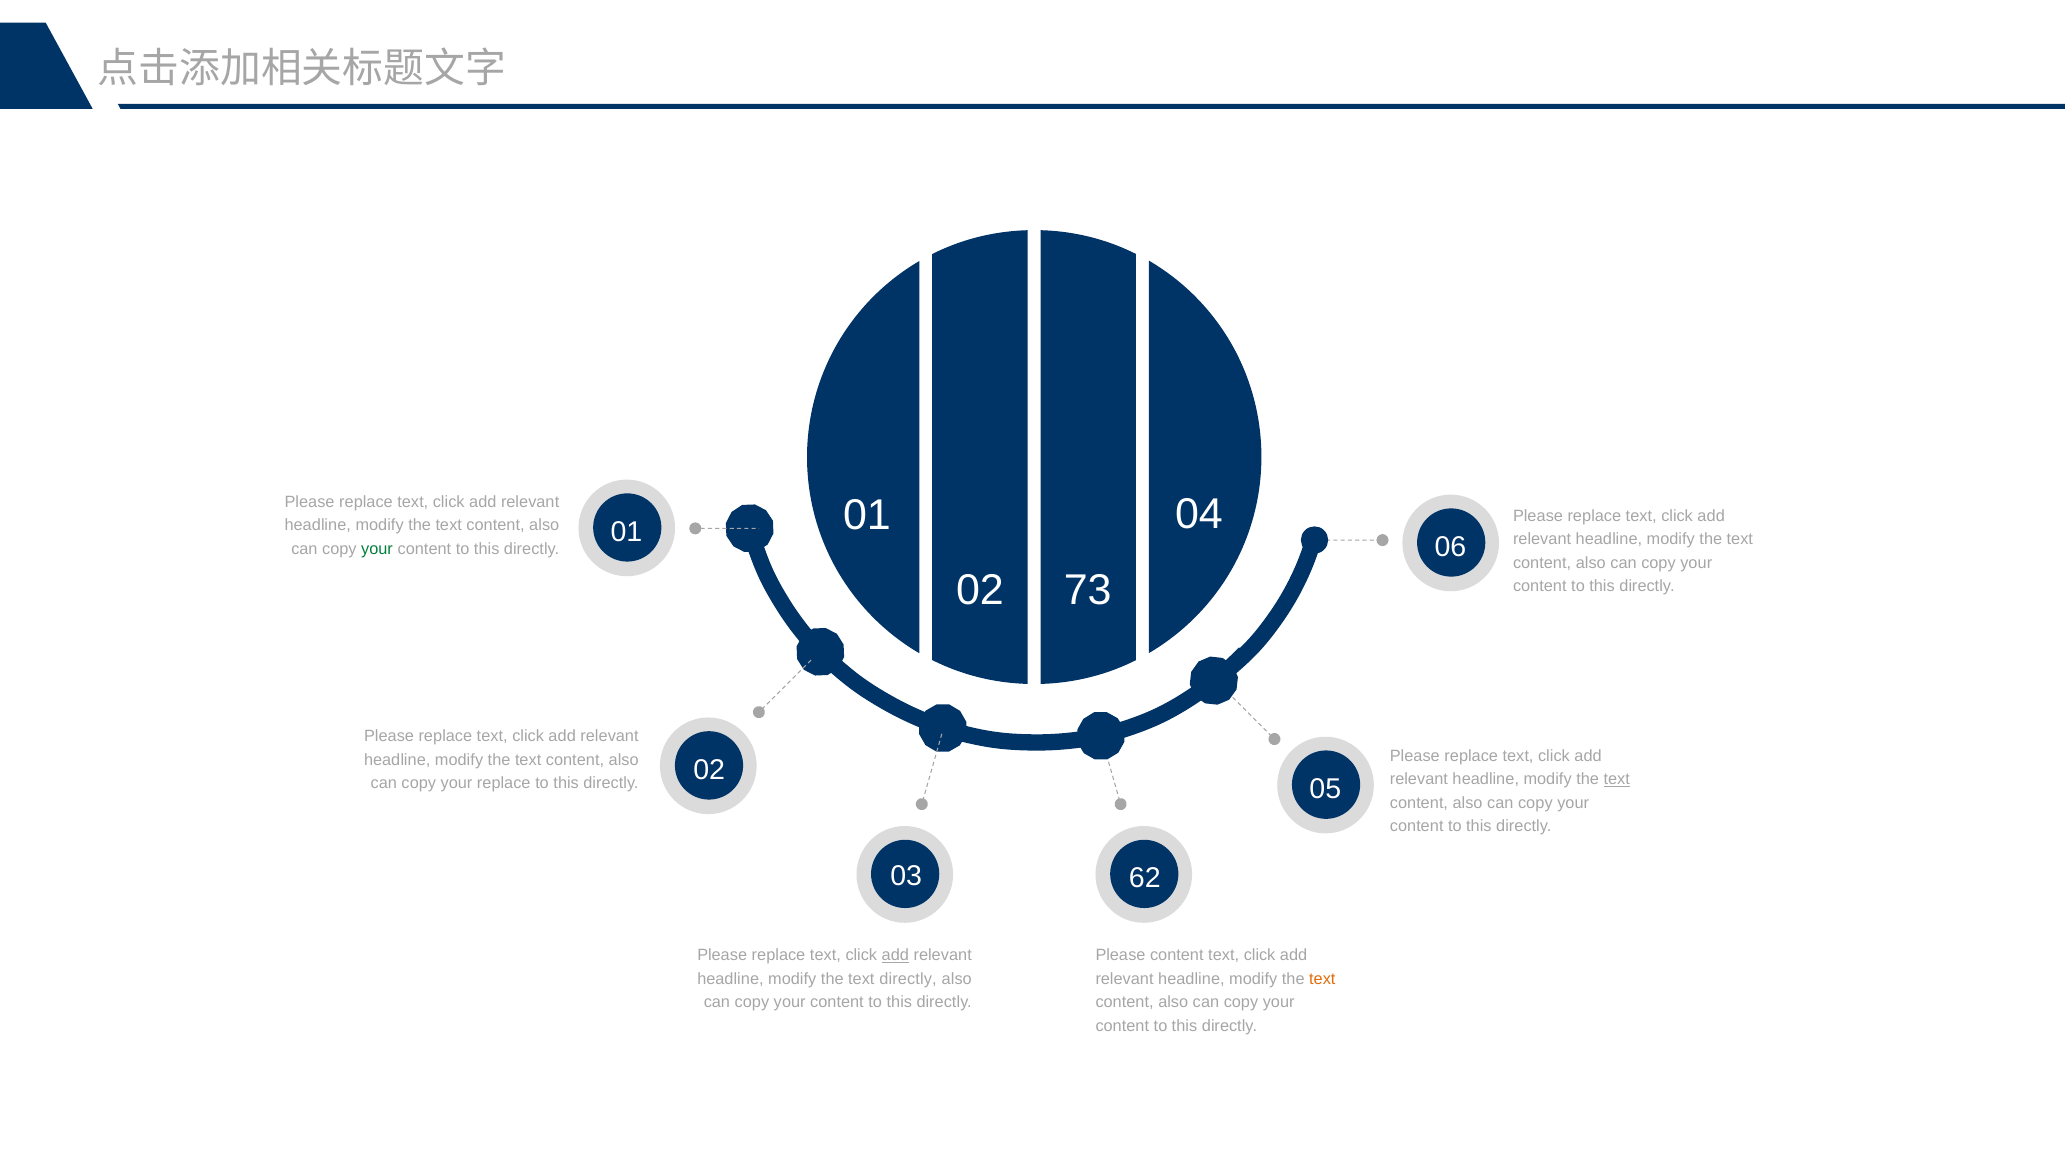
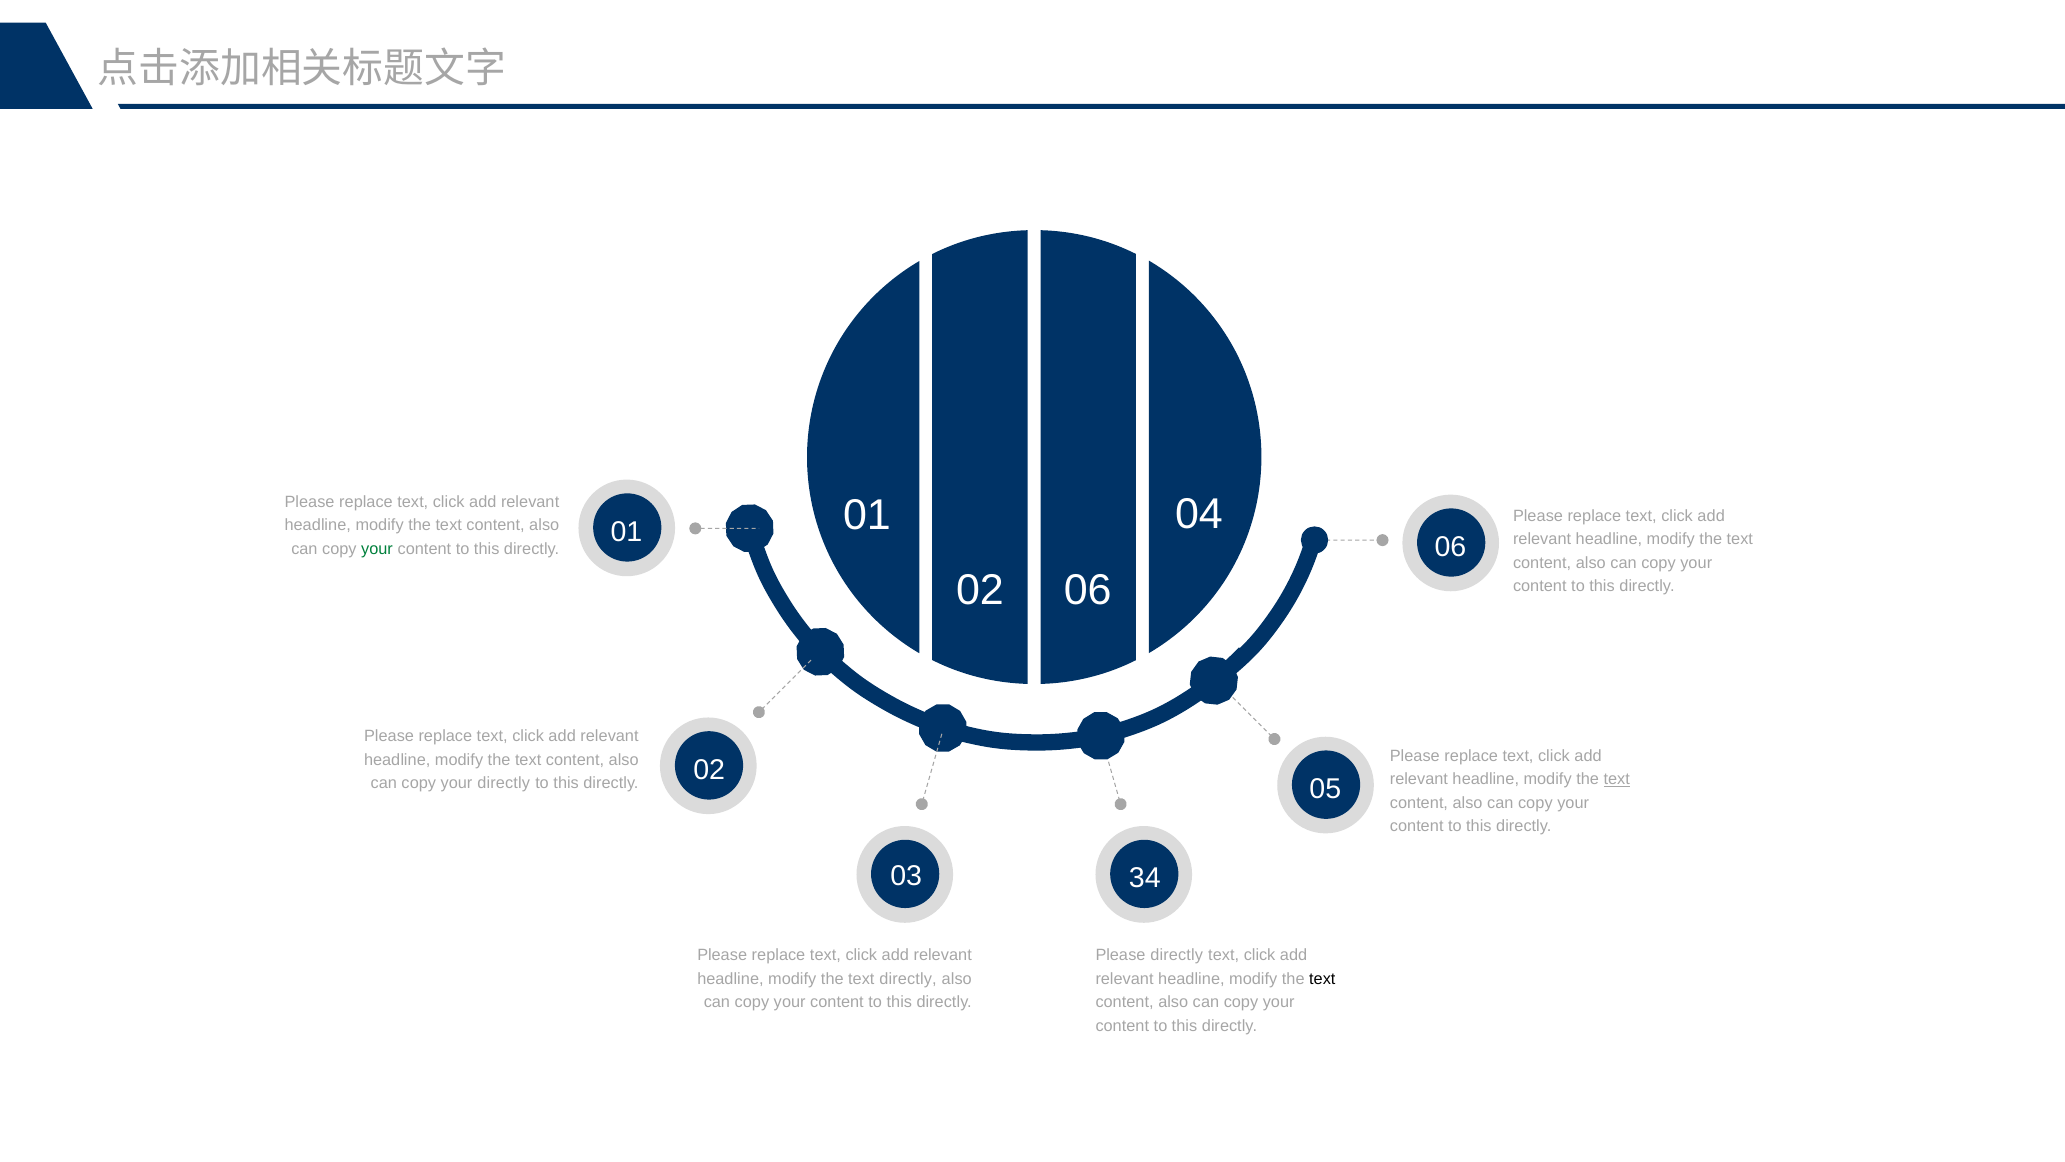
02 73: 73 -> 06
your replace: replace -> directly
62: 62 -> 34
add at (895, 955) underline: present -> none
Please content: content -> directly
text at (1322, 978) colour: orange -> black
